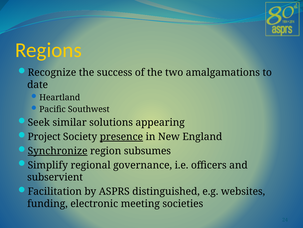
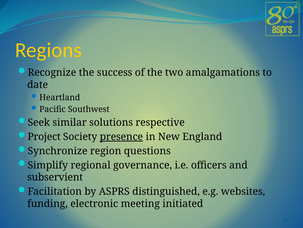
appearing: appearing -> respective
Synchronize underline: present -> none
subsumes: subsumes -> questions
societies: societies -> initiated
